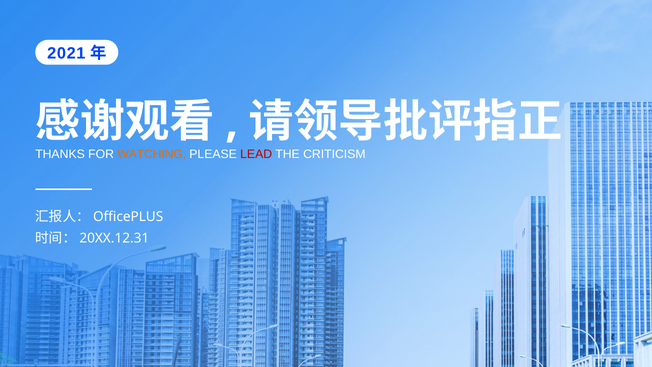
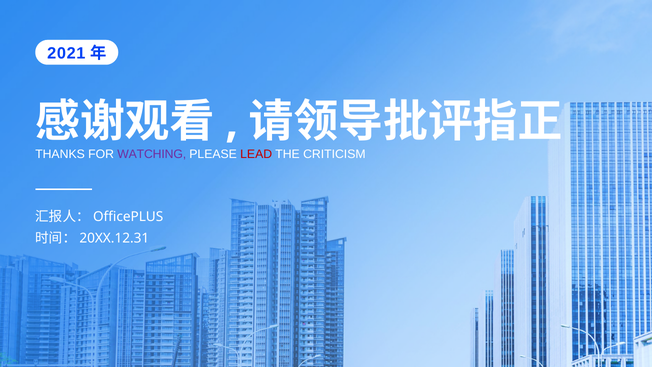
WATCHING colour: orange -> purple
